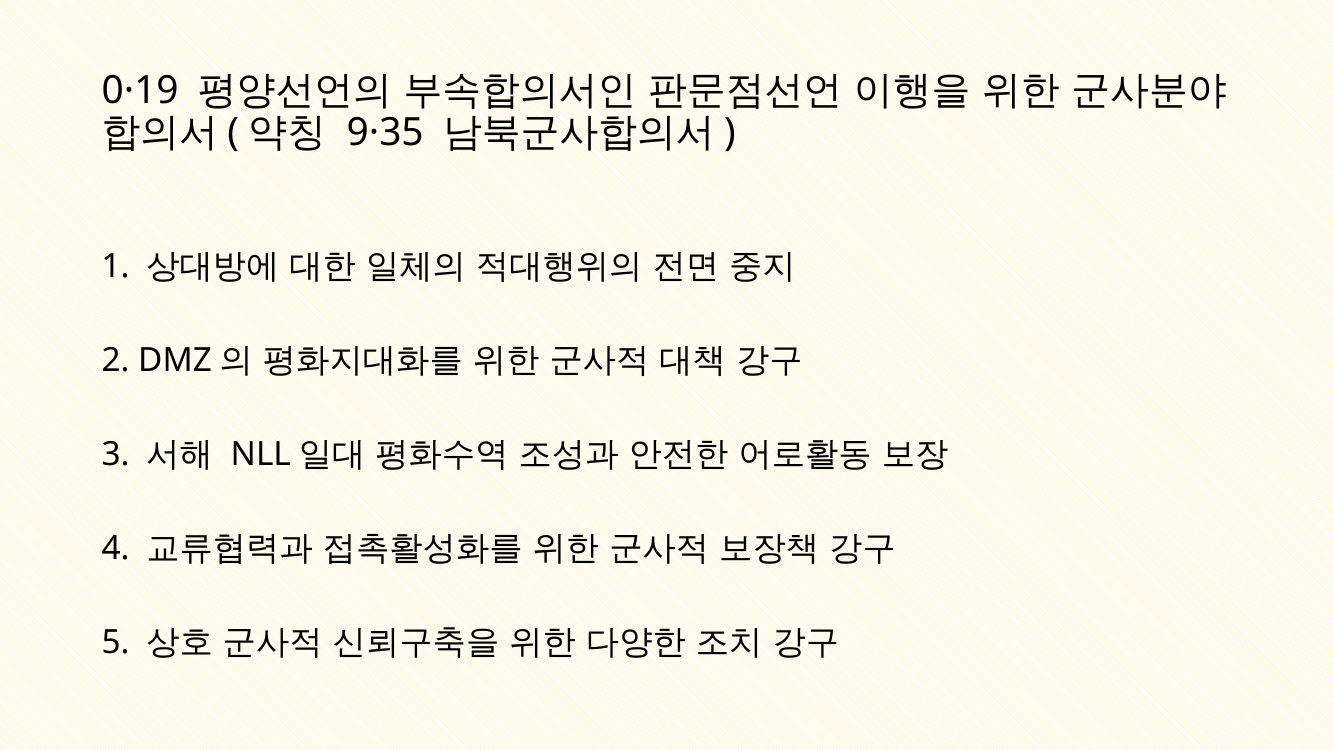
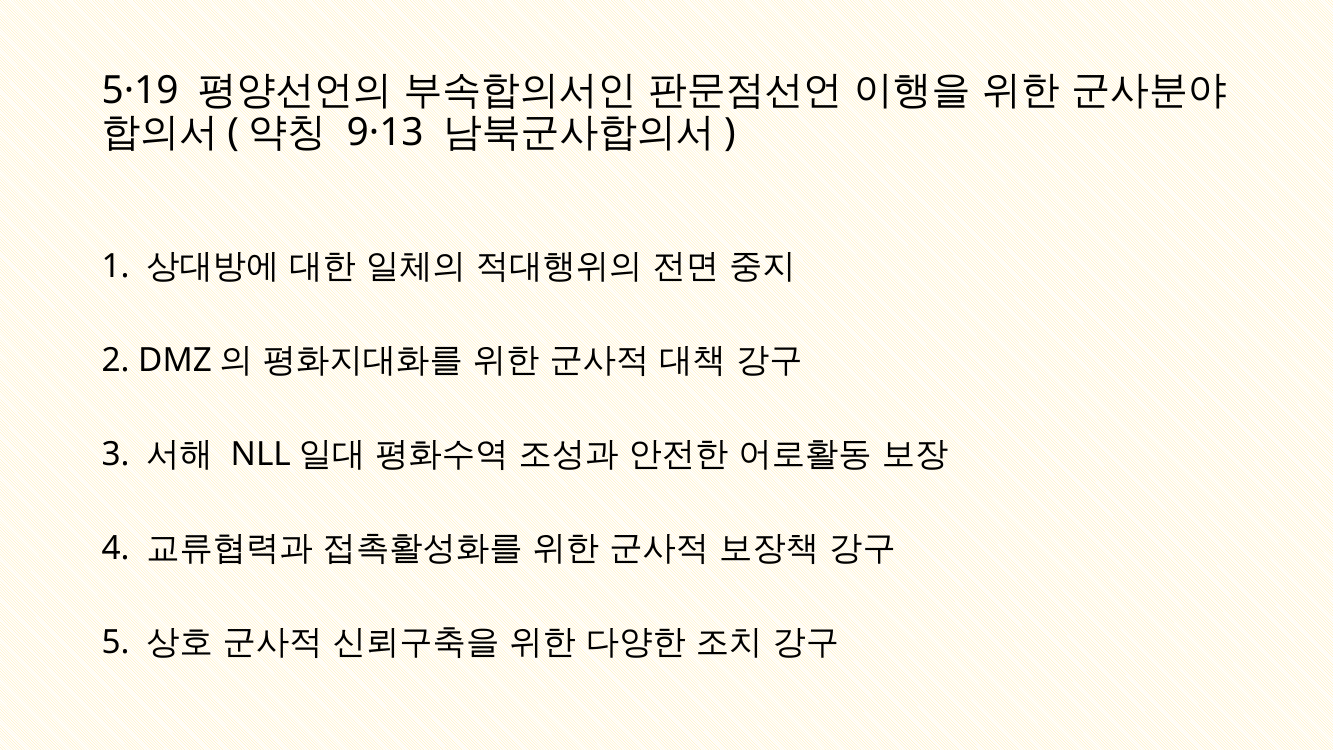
0·19: 0·19 -> 5·19
9·35: 9·35 -> 9·13
